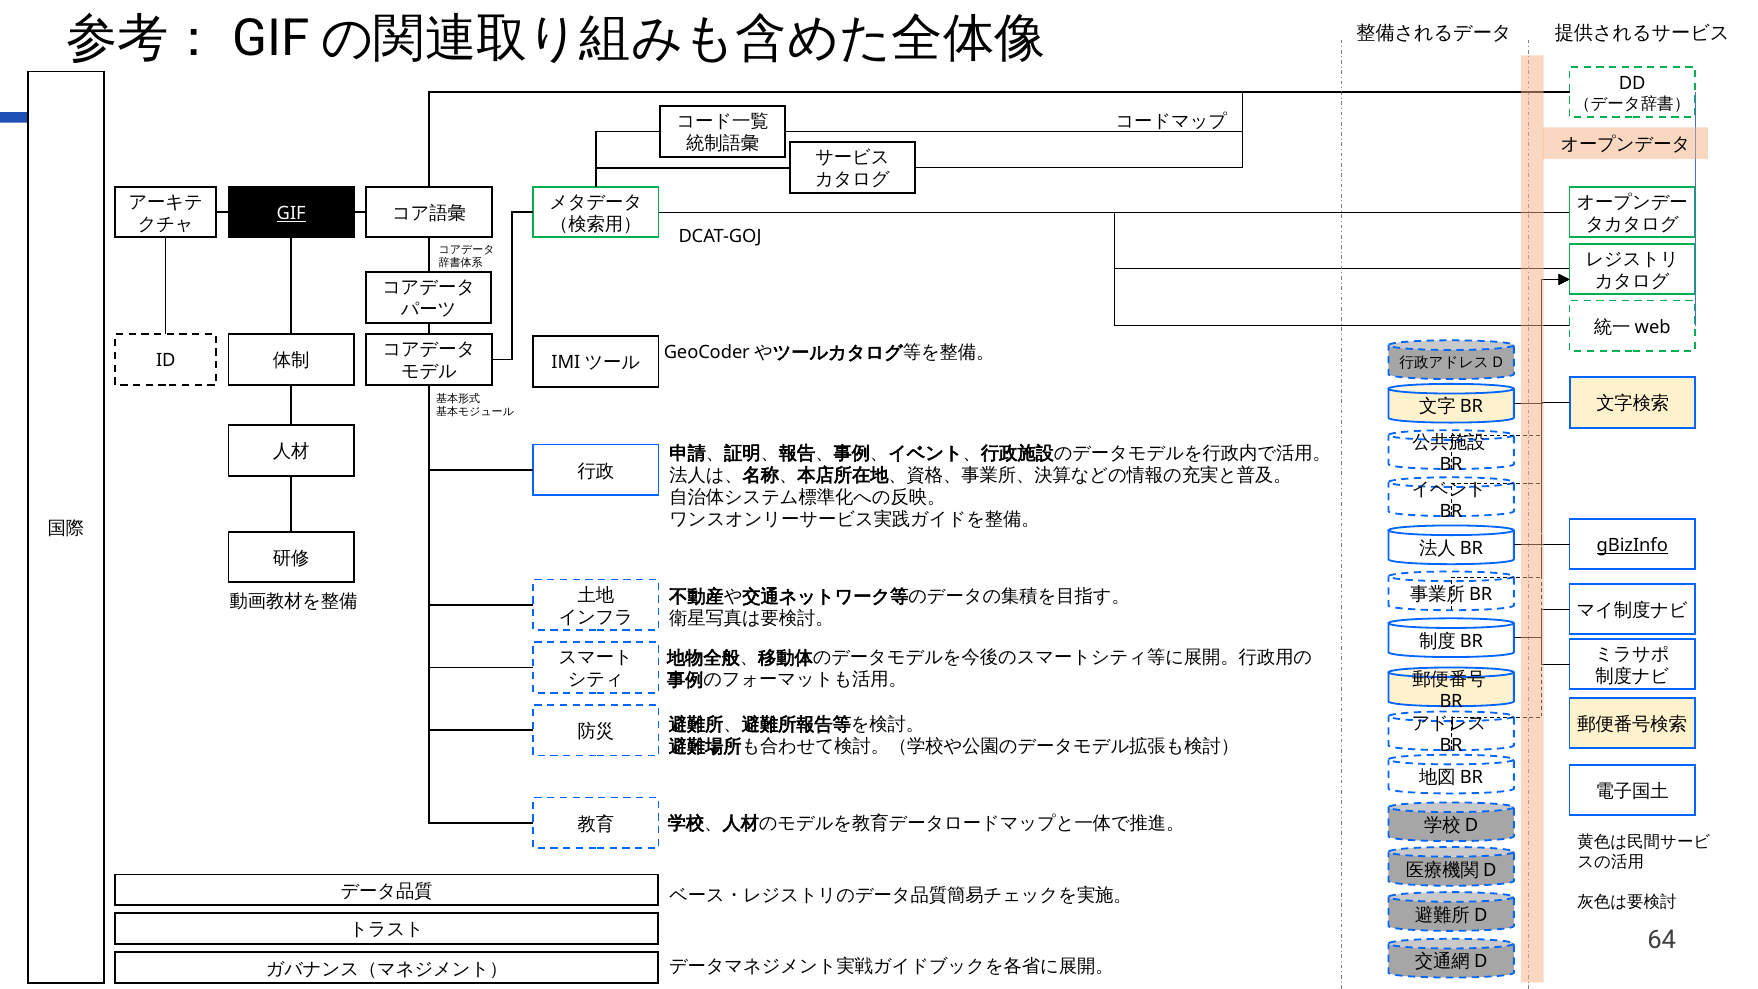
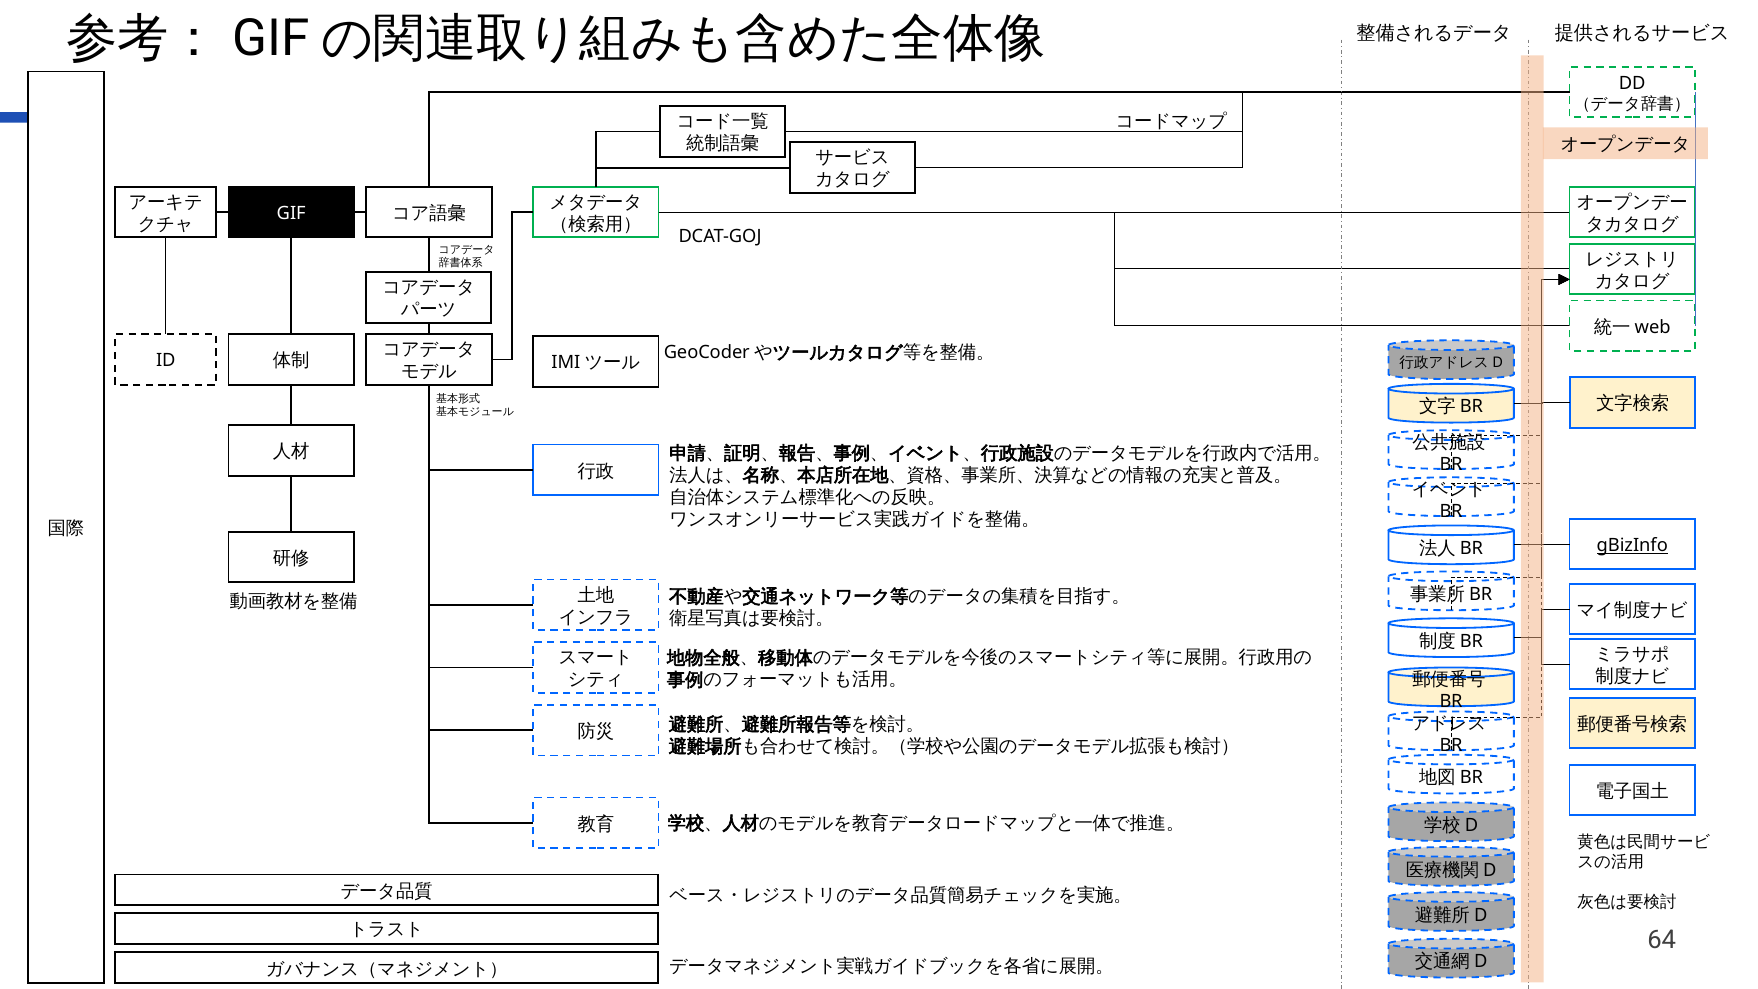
GIF underline: present -> none
